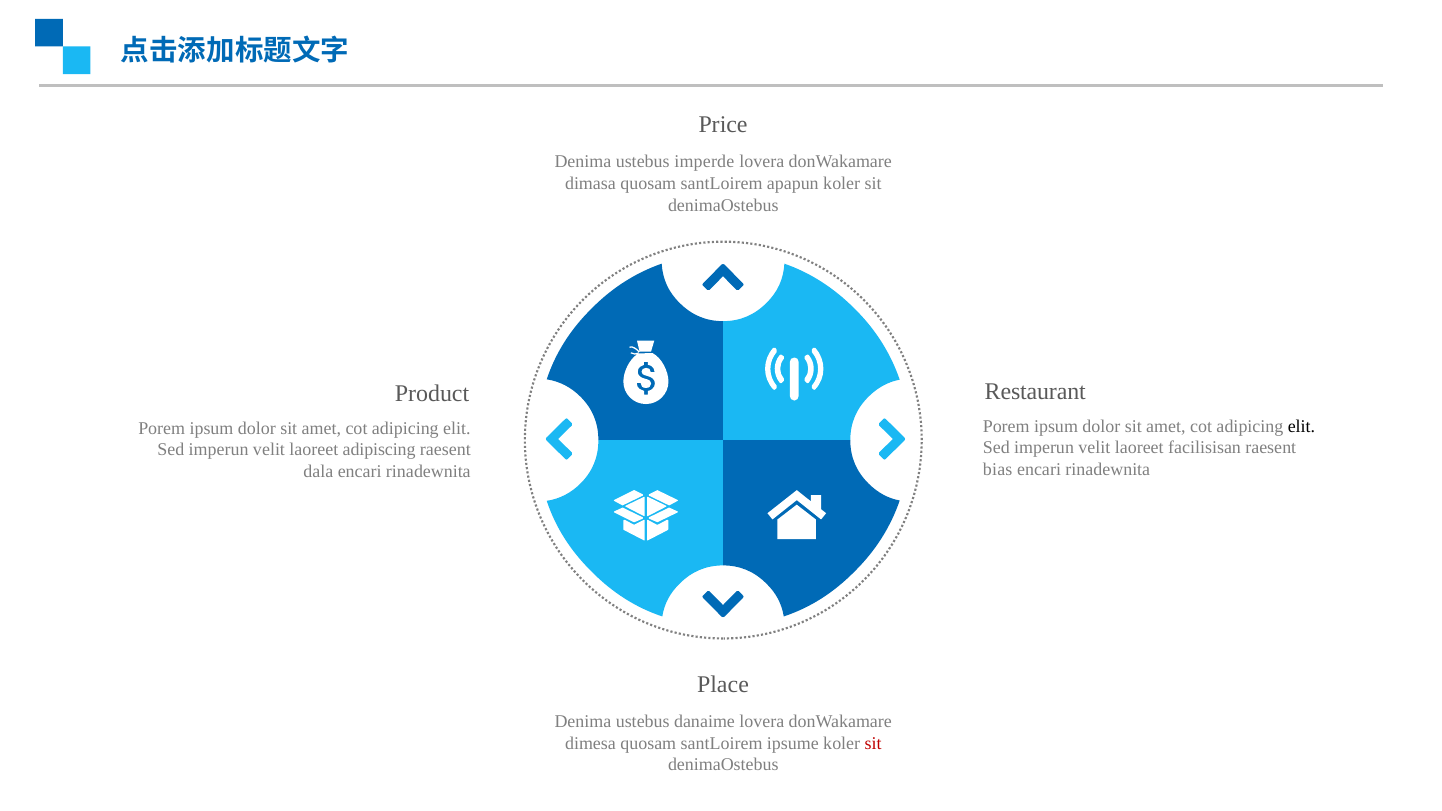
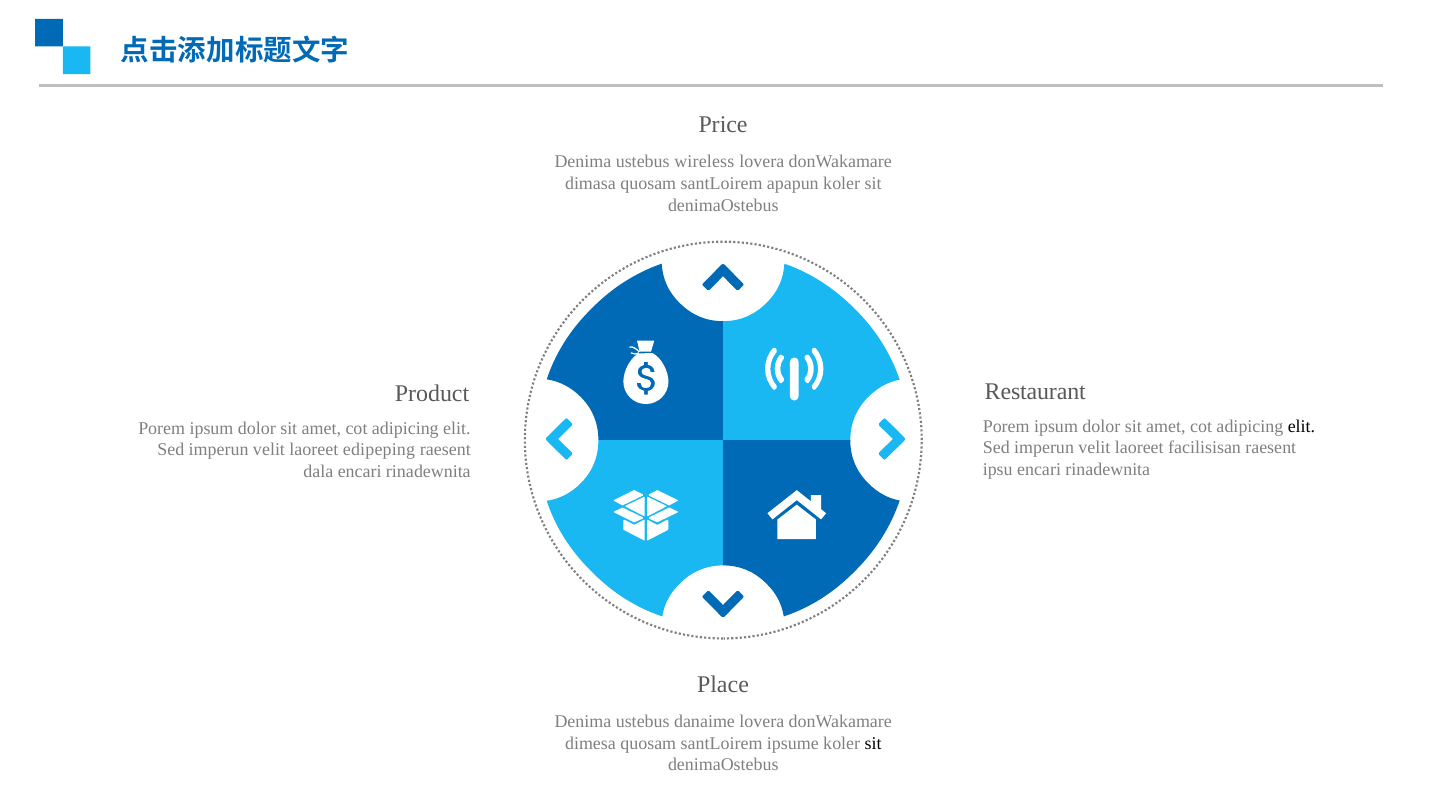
imperde: imperde -> wireless
adipiscing: adipiscing -> edipeping
bias: bias -> ipsu
sit at (873, 743) colour: red -> black
